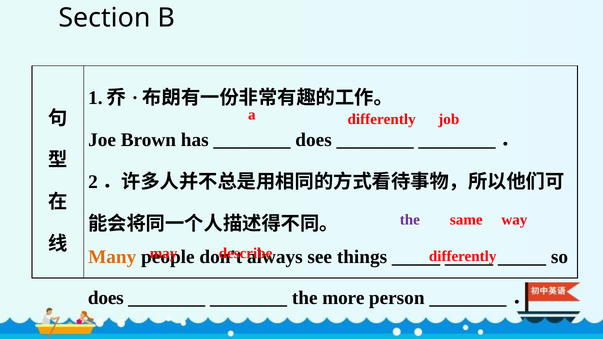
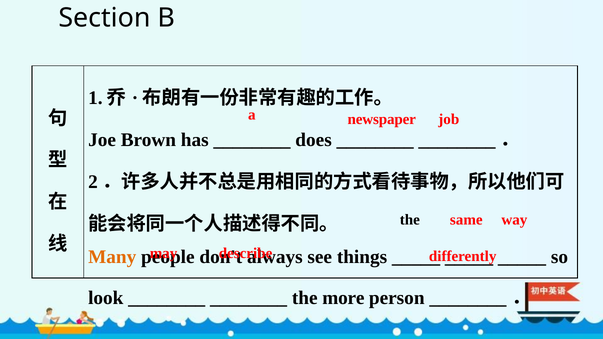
differently at (382, 119): differently -> newspaper
the at (410, 220) colour: purple -> black
does at (106, 298): does -> look
